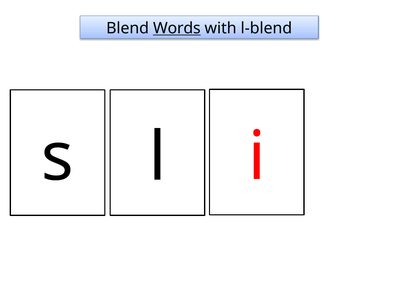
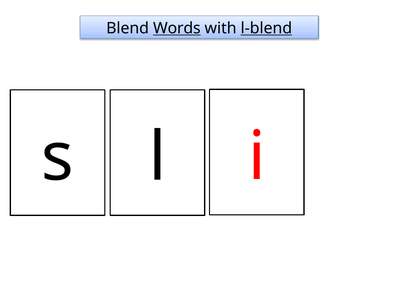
l-blend underline: none -> present
